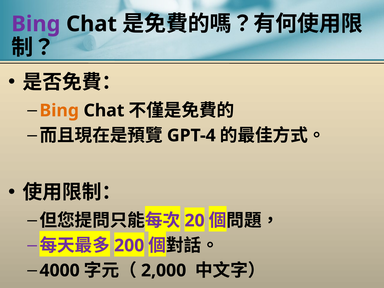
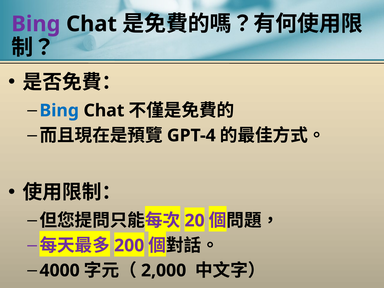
Bing at (59, 111) colour: orange -> blue
